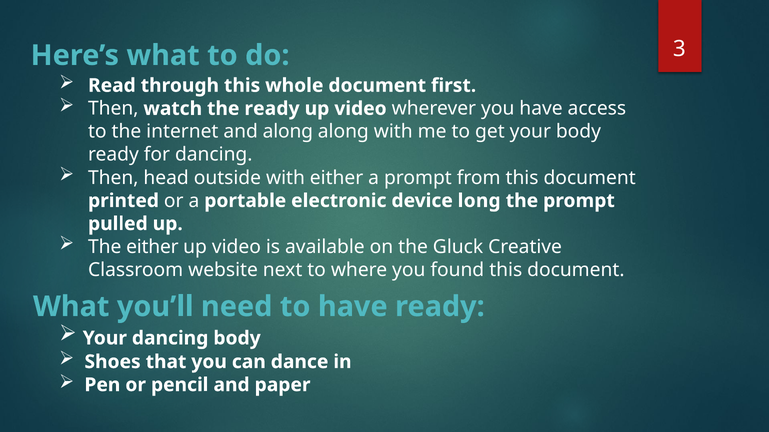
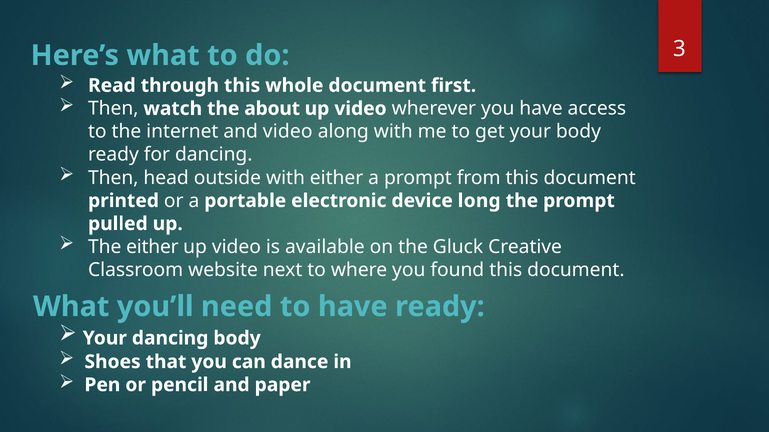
the ready: ready -> about
and along: along -> video
